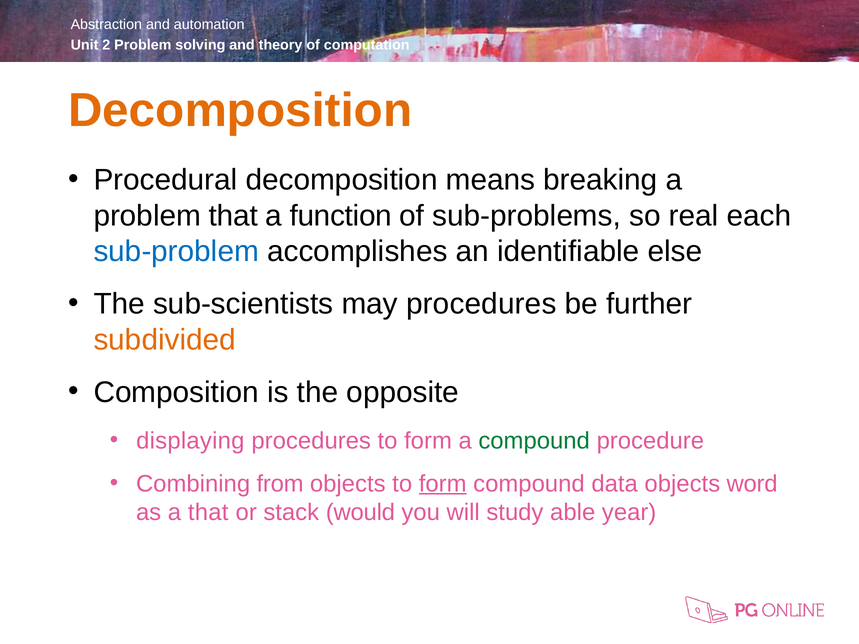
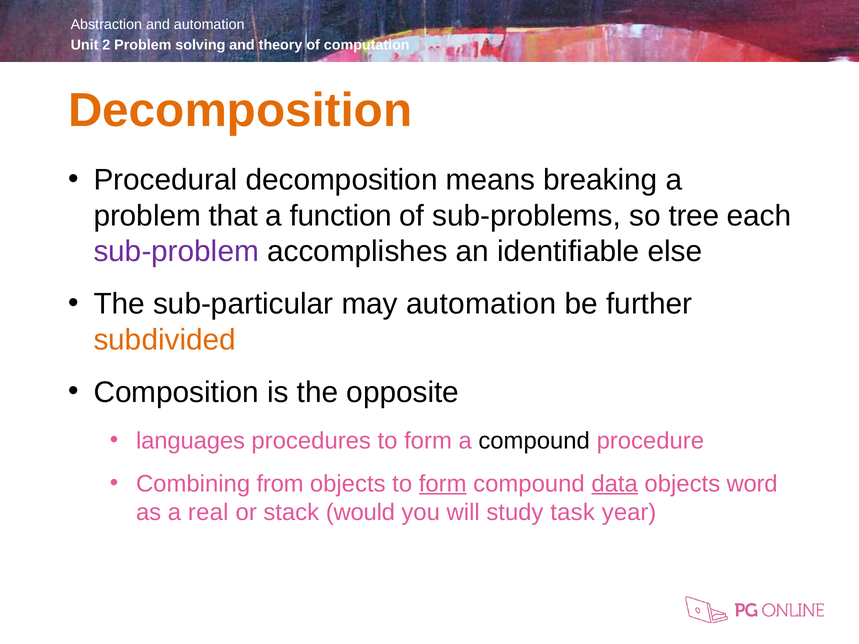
real: real -> tree
sub-problem colour: blue -> purple
sub-scientists: sub-scientists -> sub-particular
may procedures: procedures -> automation
displaying: displaying -> languages
compound at (534, 441) colour: green -> black
data underline: none -> present
a that: that -> real
able: able -> task
